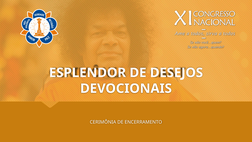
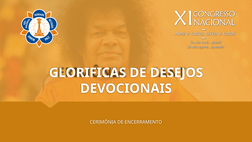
ESPLENDOR: ESPLENDOR -> GLORIFICAS
